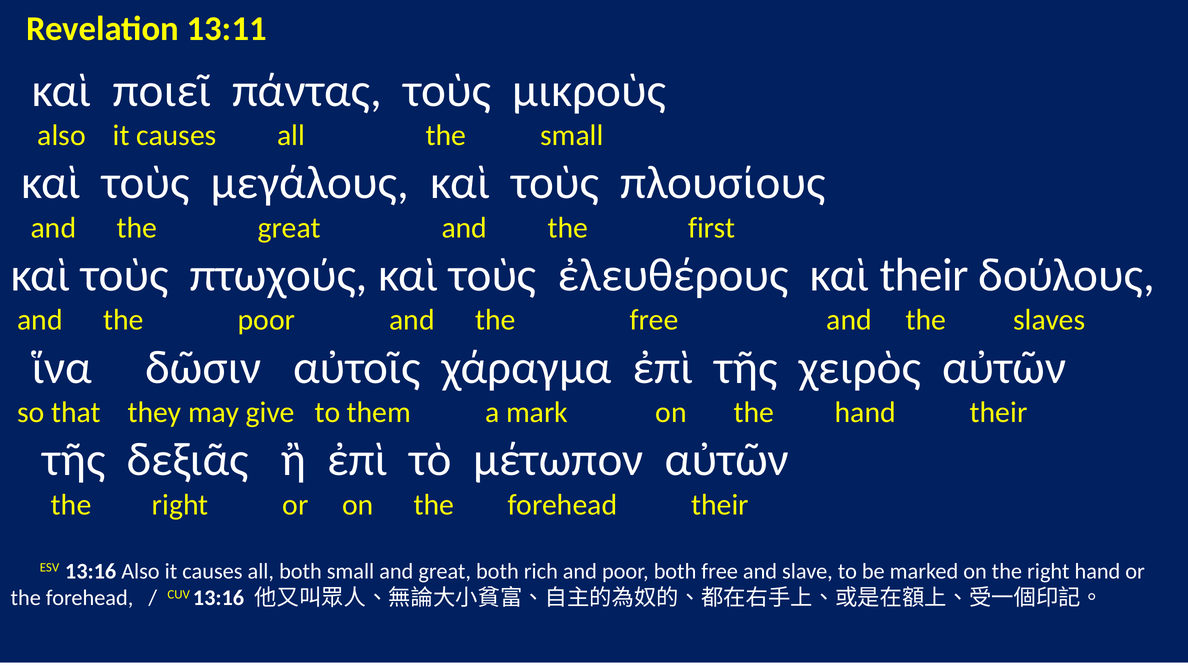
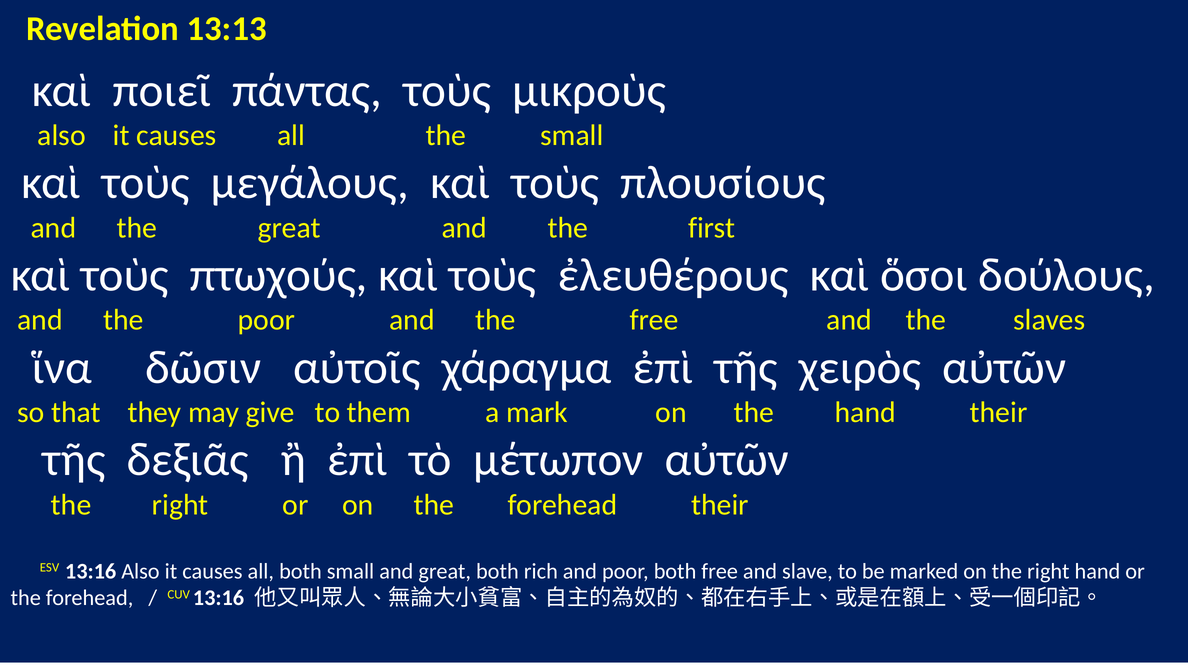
13:11: 13:11 -> 13:13
καὶ their: their -> ὅσοι
